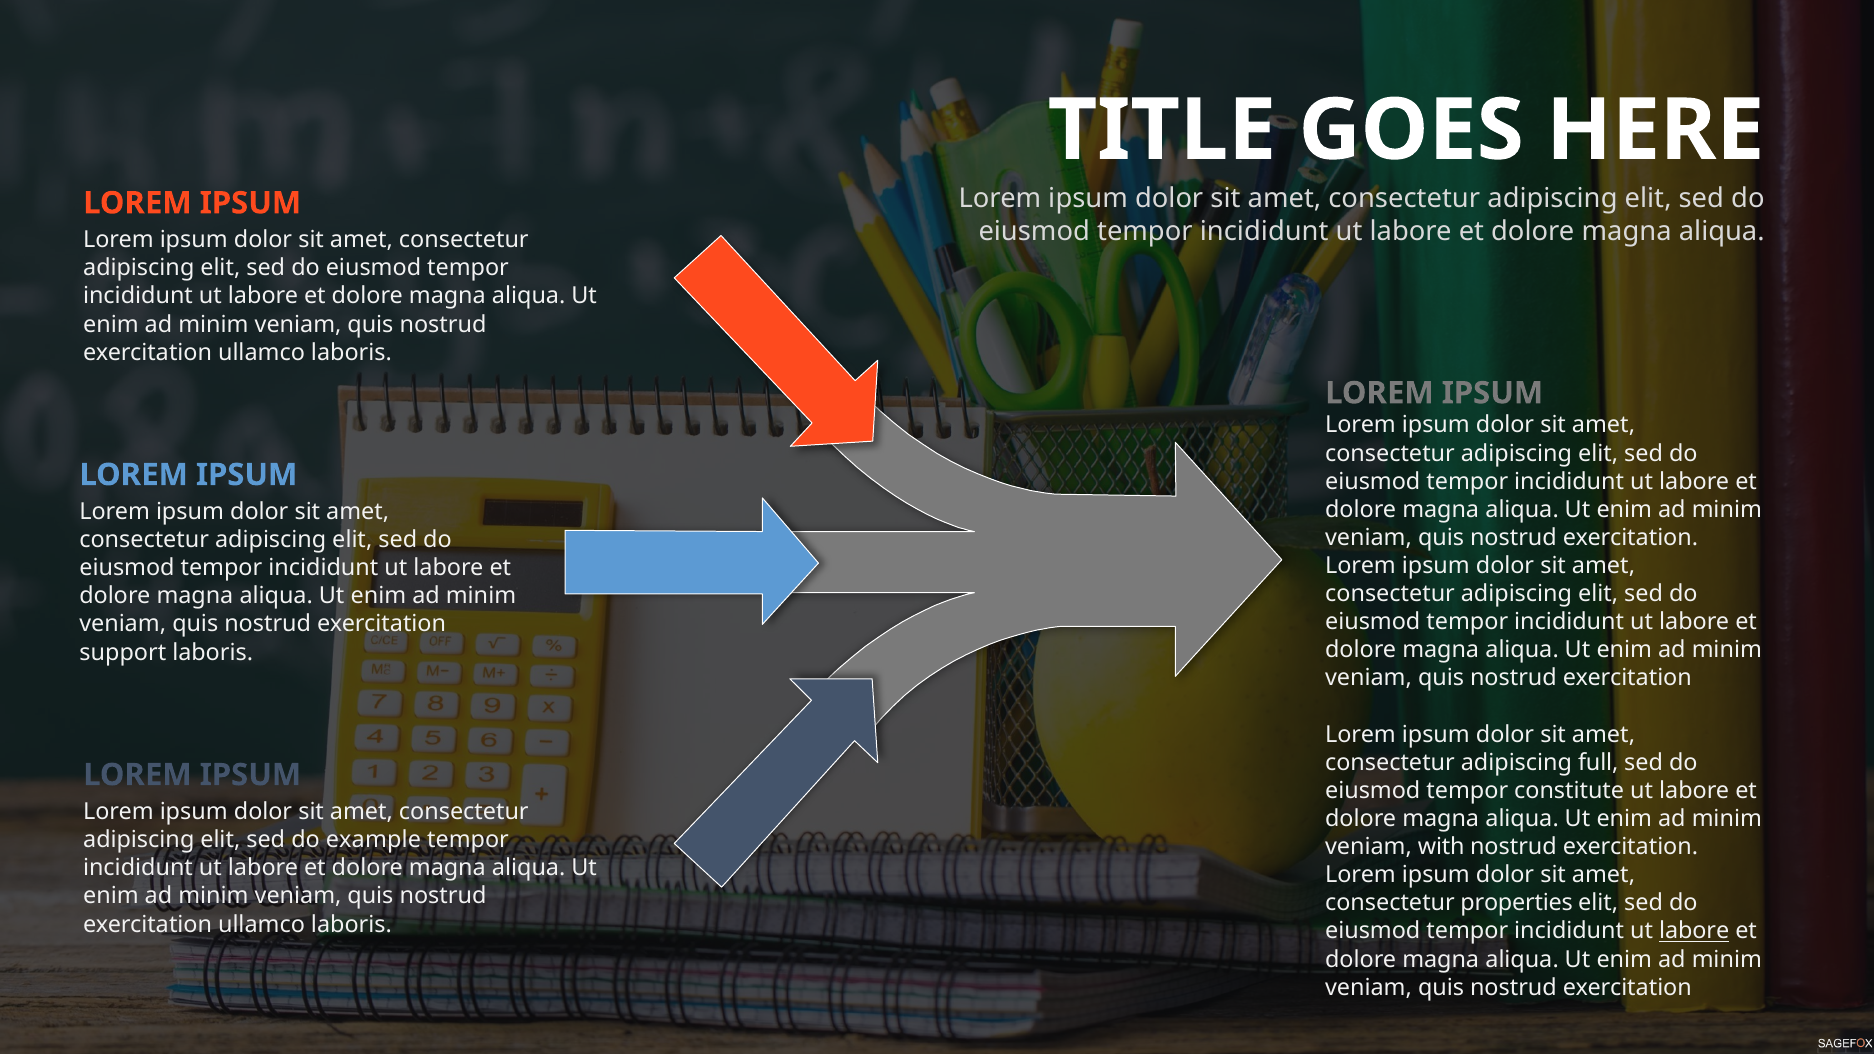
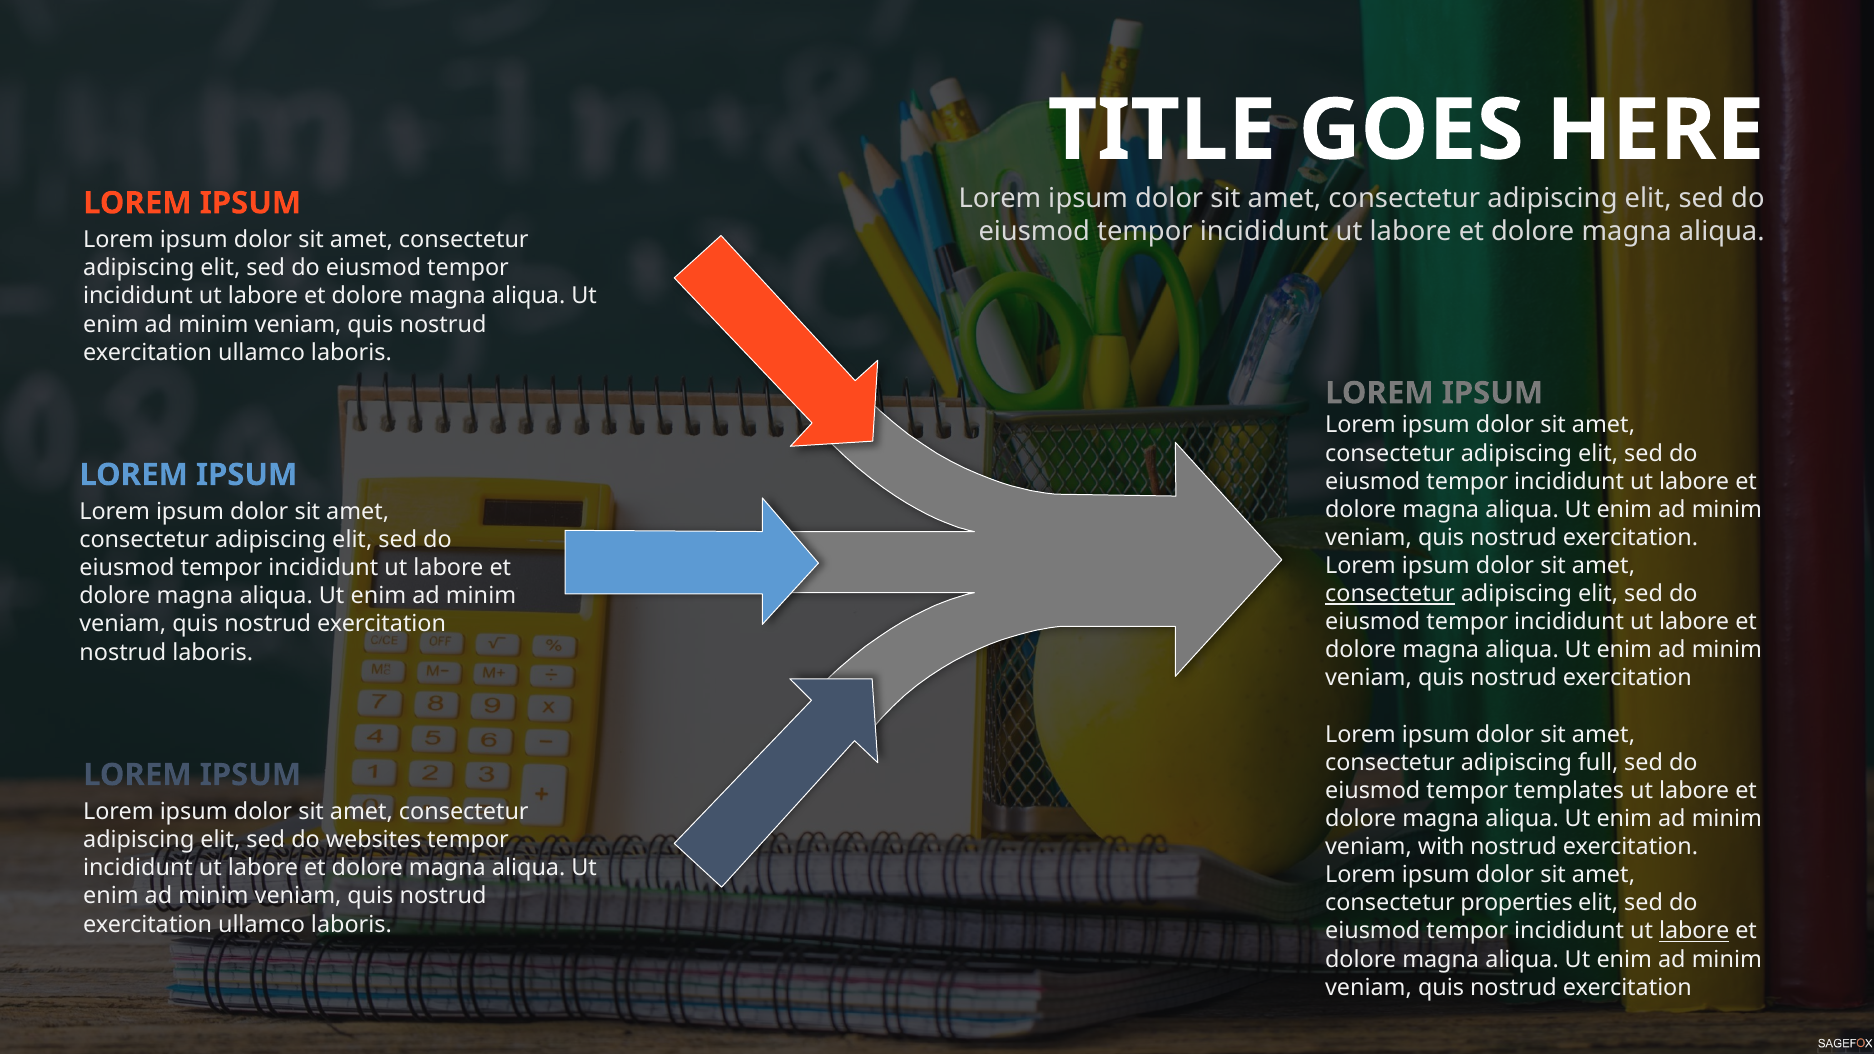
consectetur at (1390, 594) underline: none -> present
support at (123, 652): support -> nostrud
constitute: constitute -> templates
example: example -> websites
